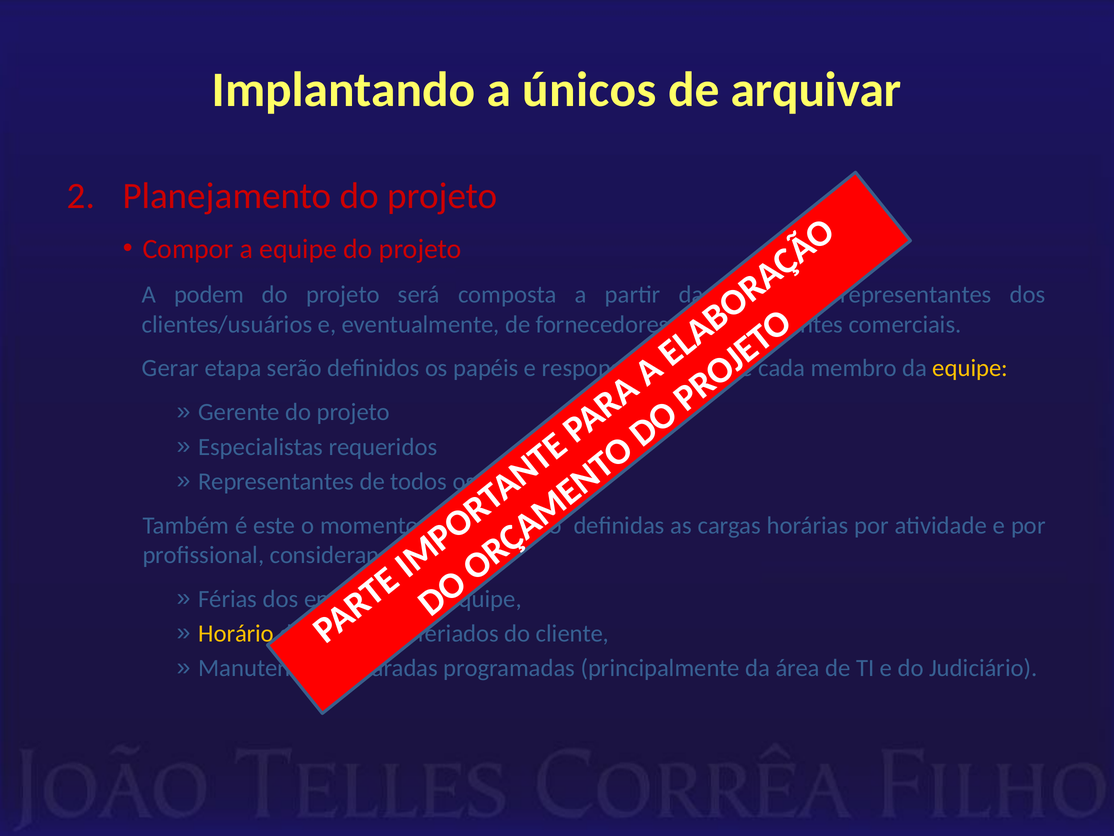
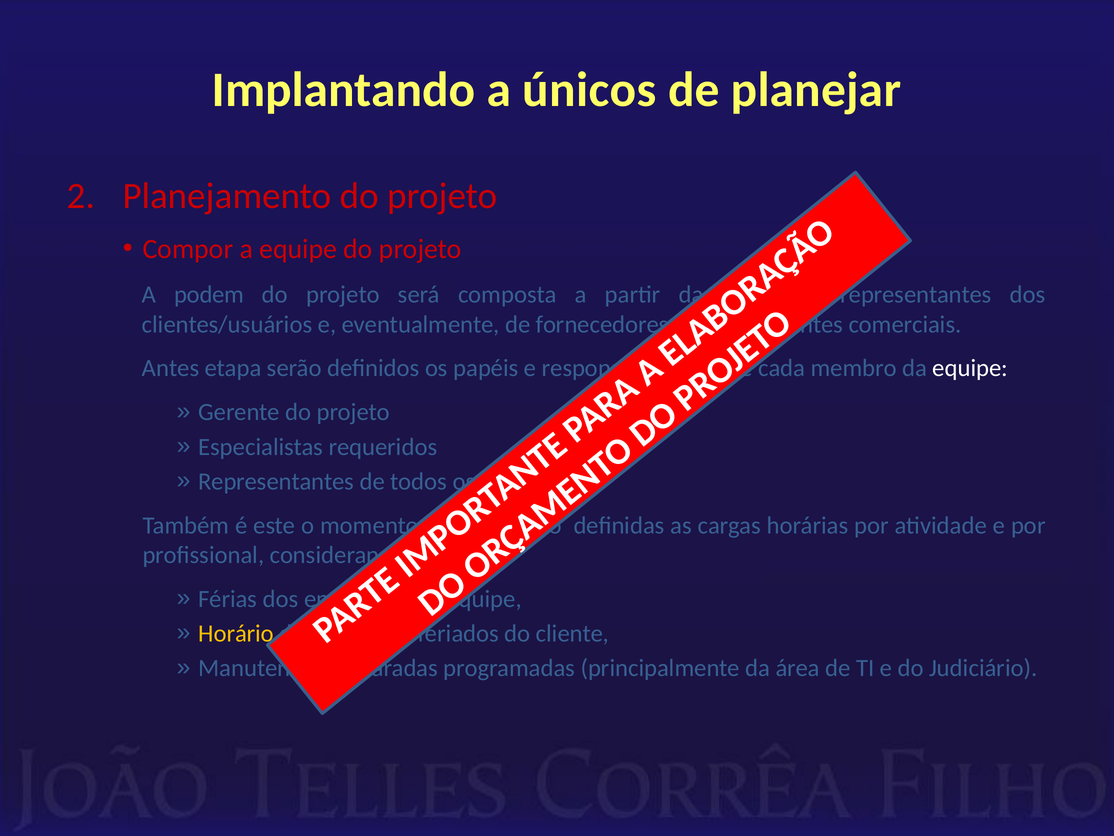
arquivar: arquivar -> planejar
Gerar: Gerar -> Antes
equipe at (970, 368) colour: yellow -> white
